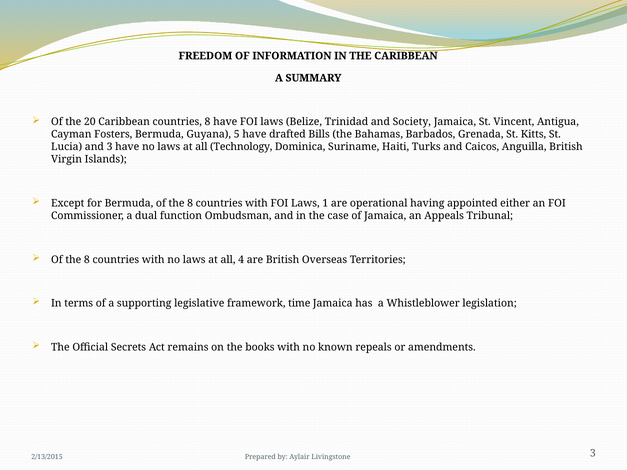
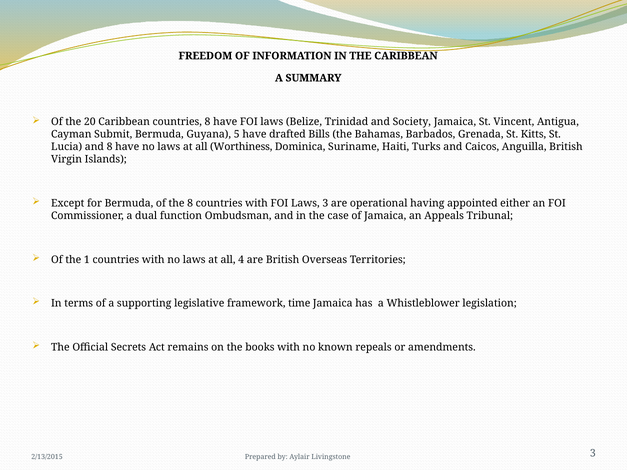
Fosters: Fosters -> Submit
and 3: 3 -> 8
Technology: Technology -> Worthiness
Laws 1: 1 -> 3
8 at (87, 260): 8 -> 1
